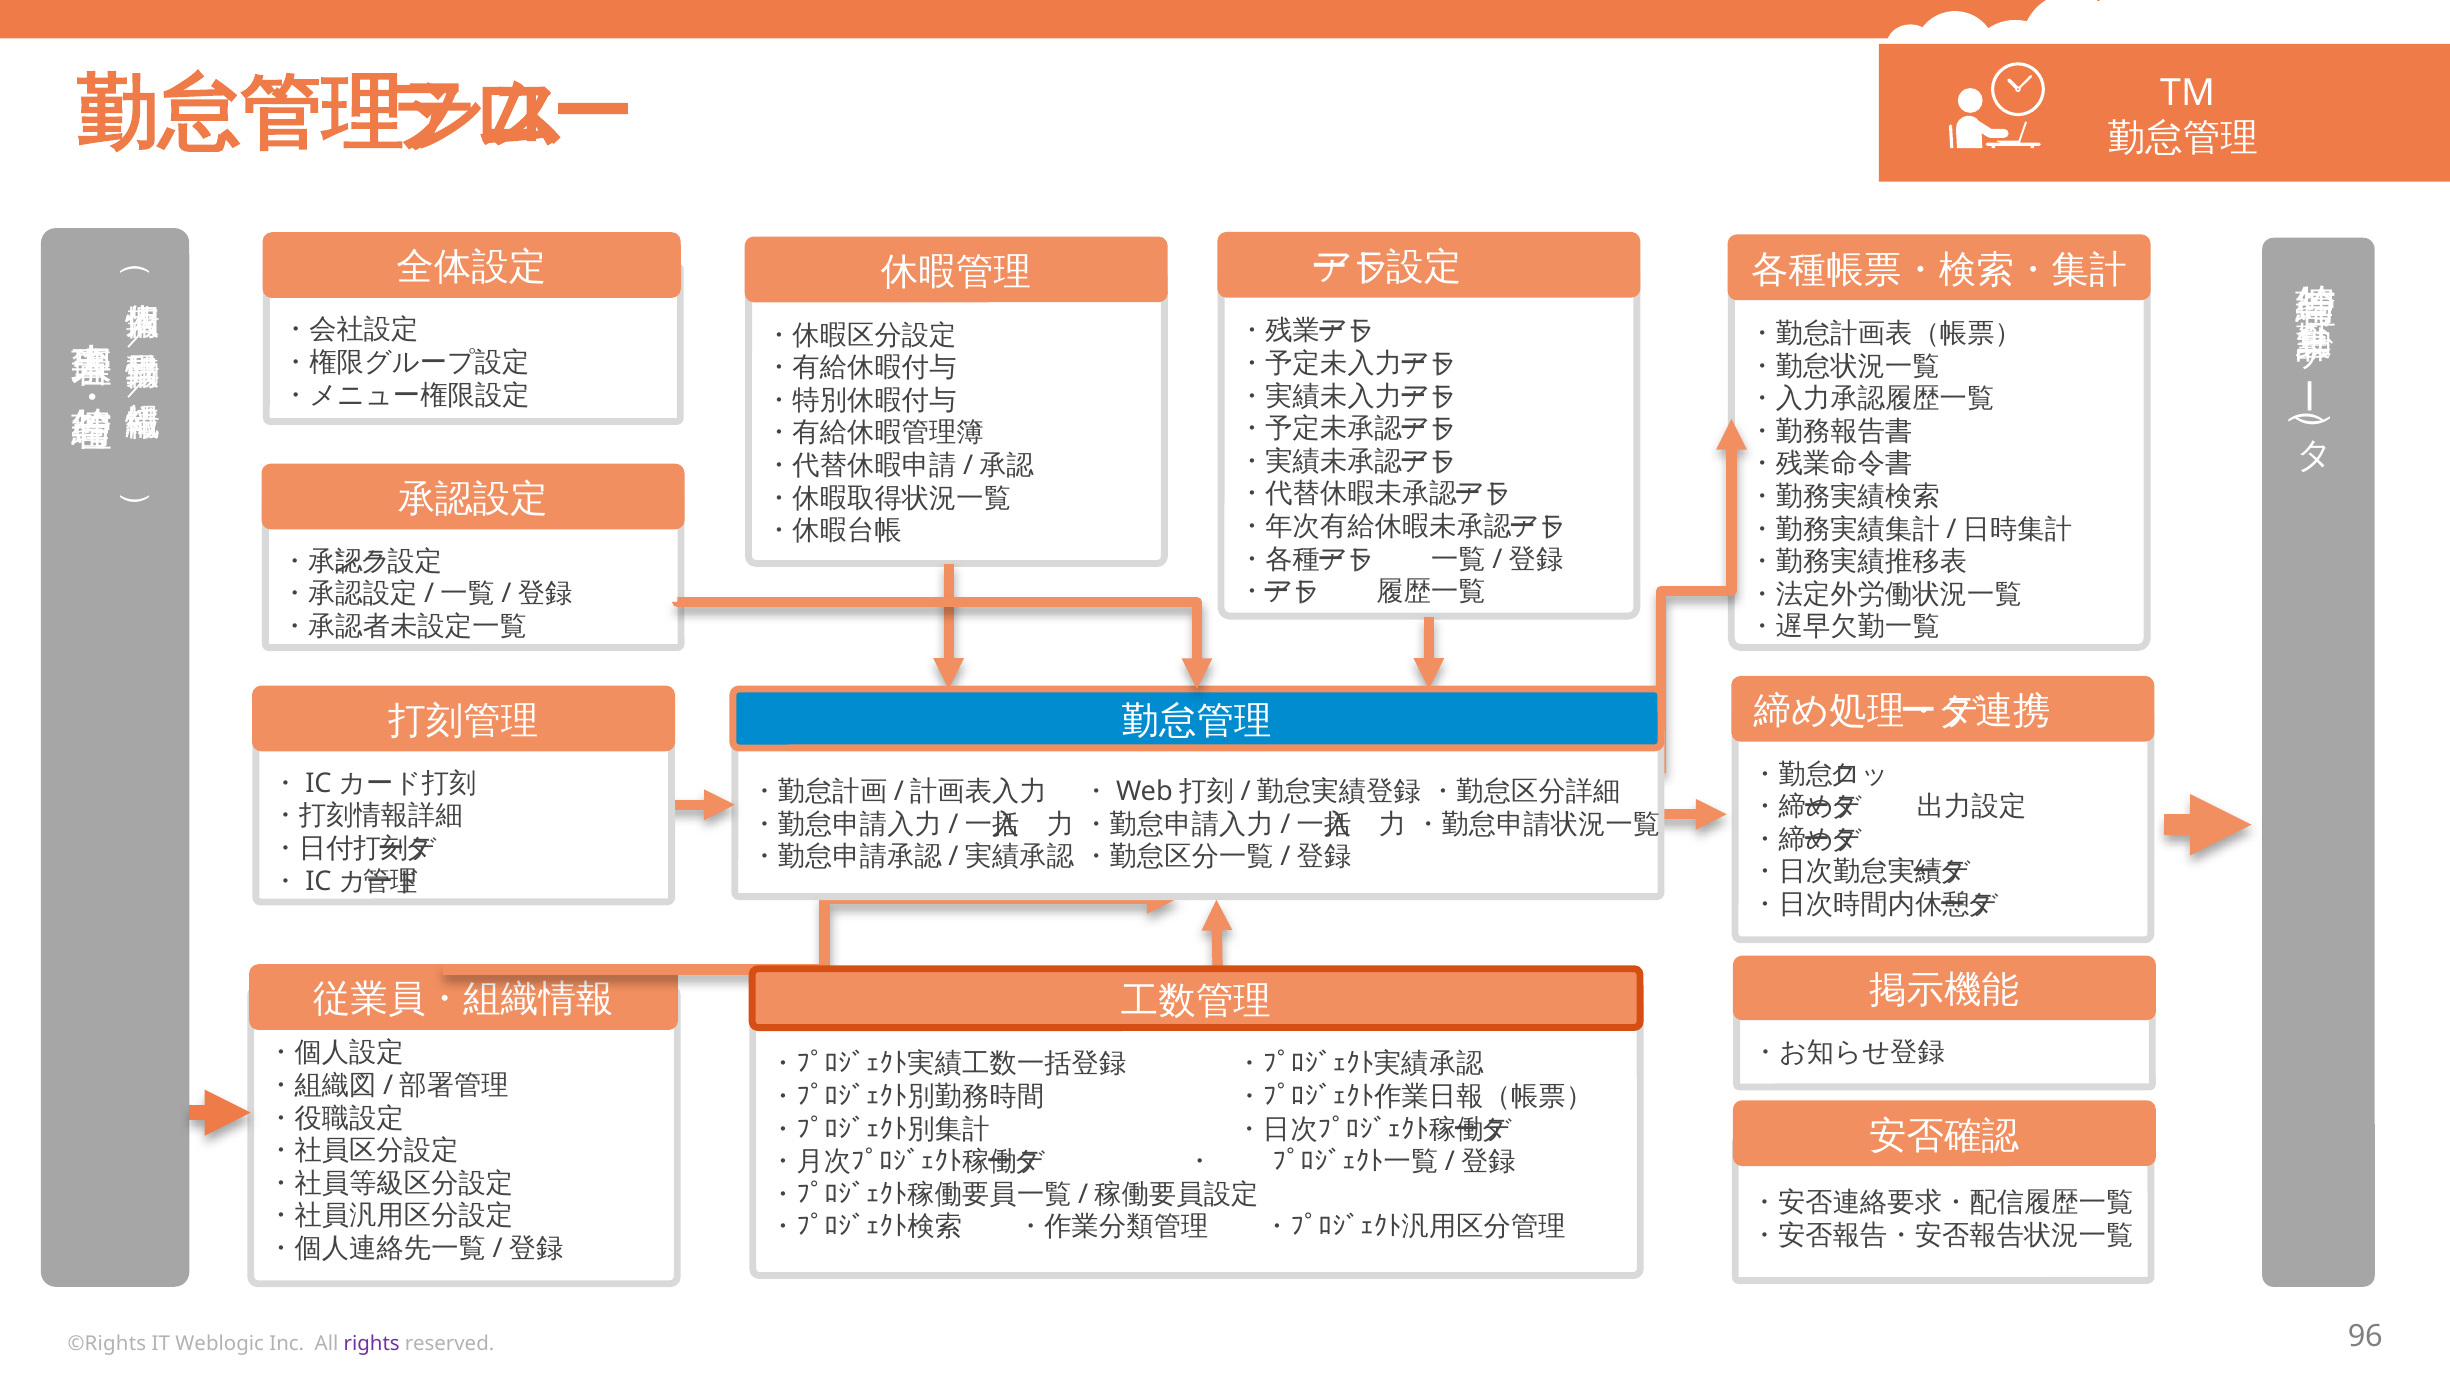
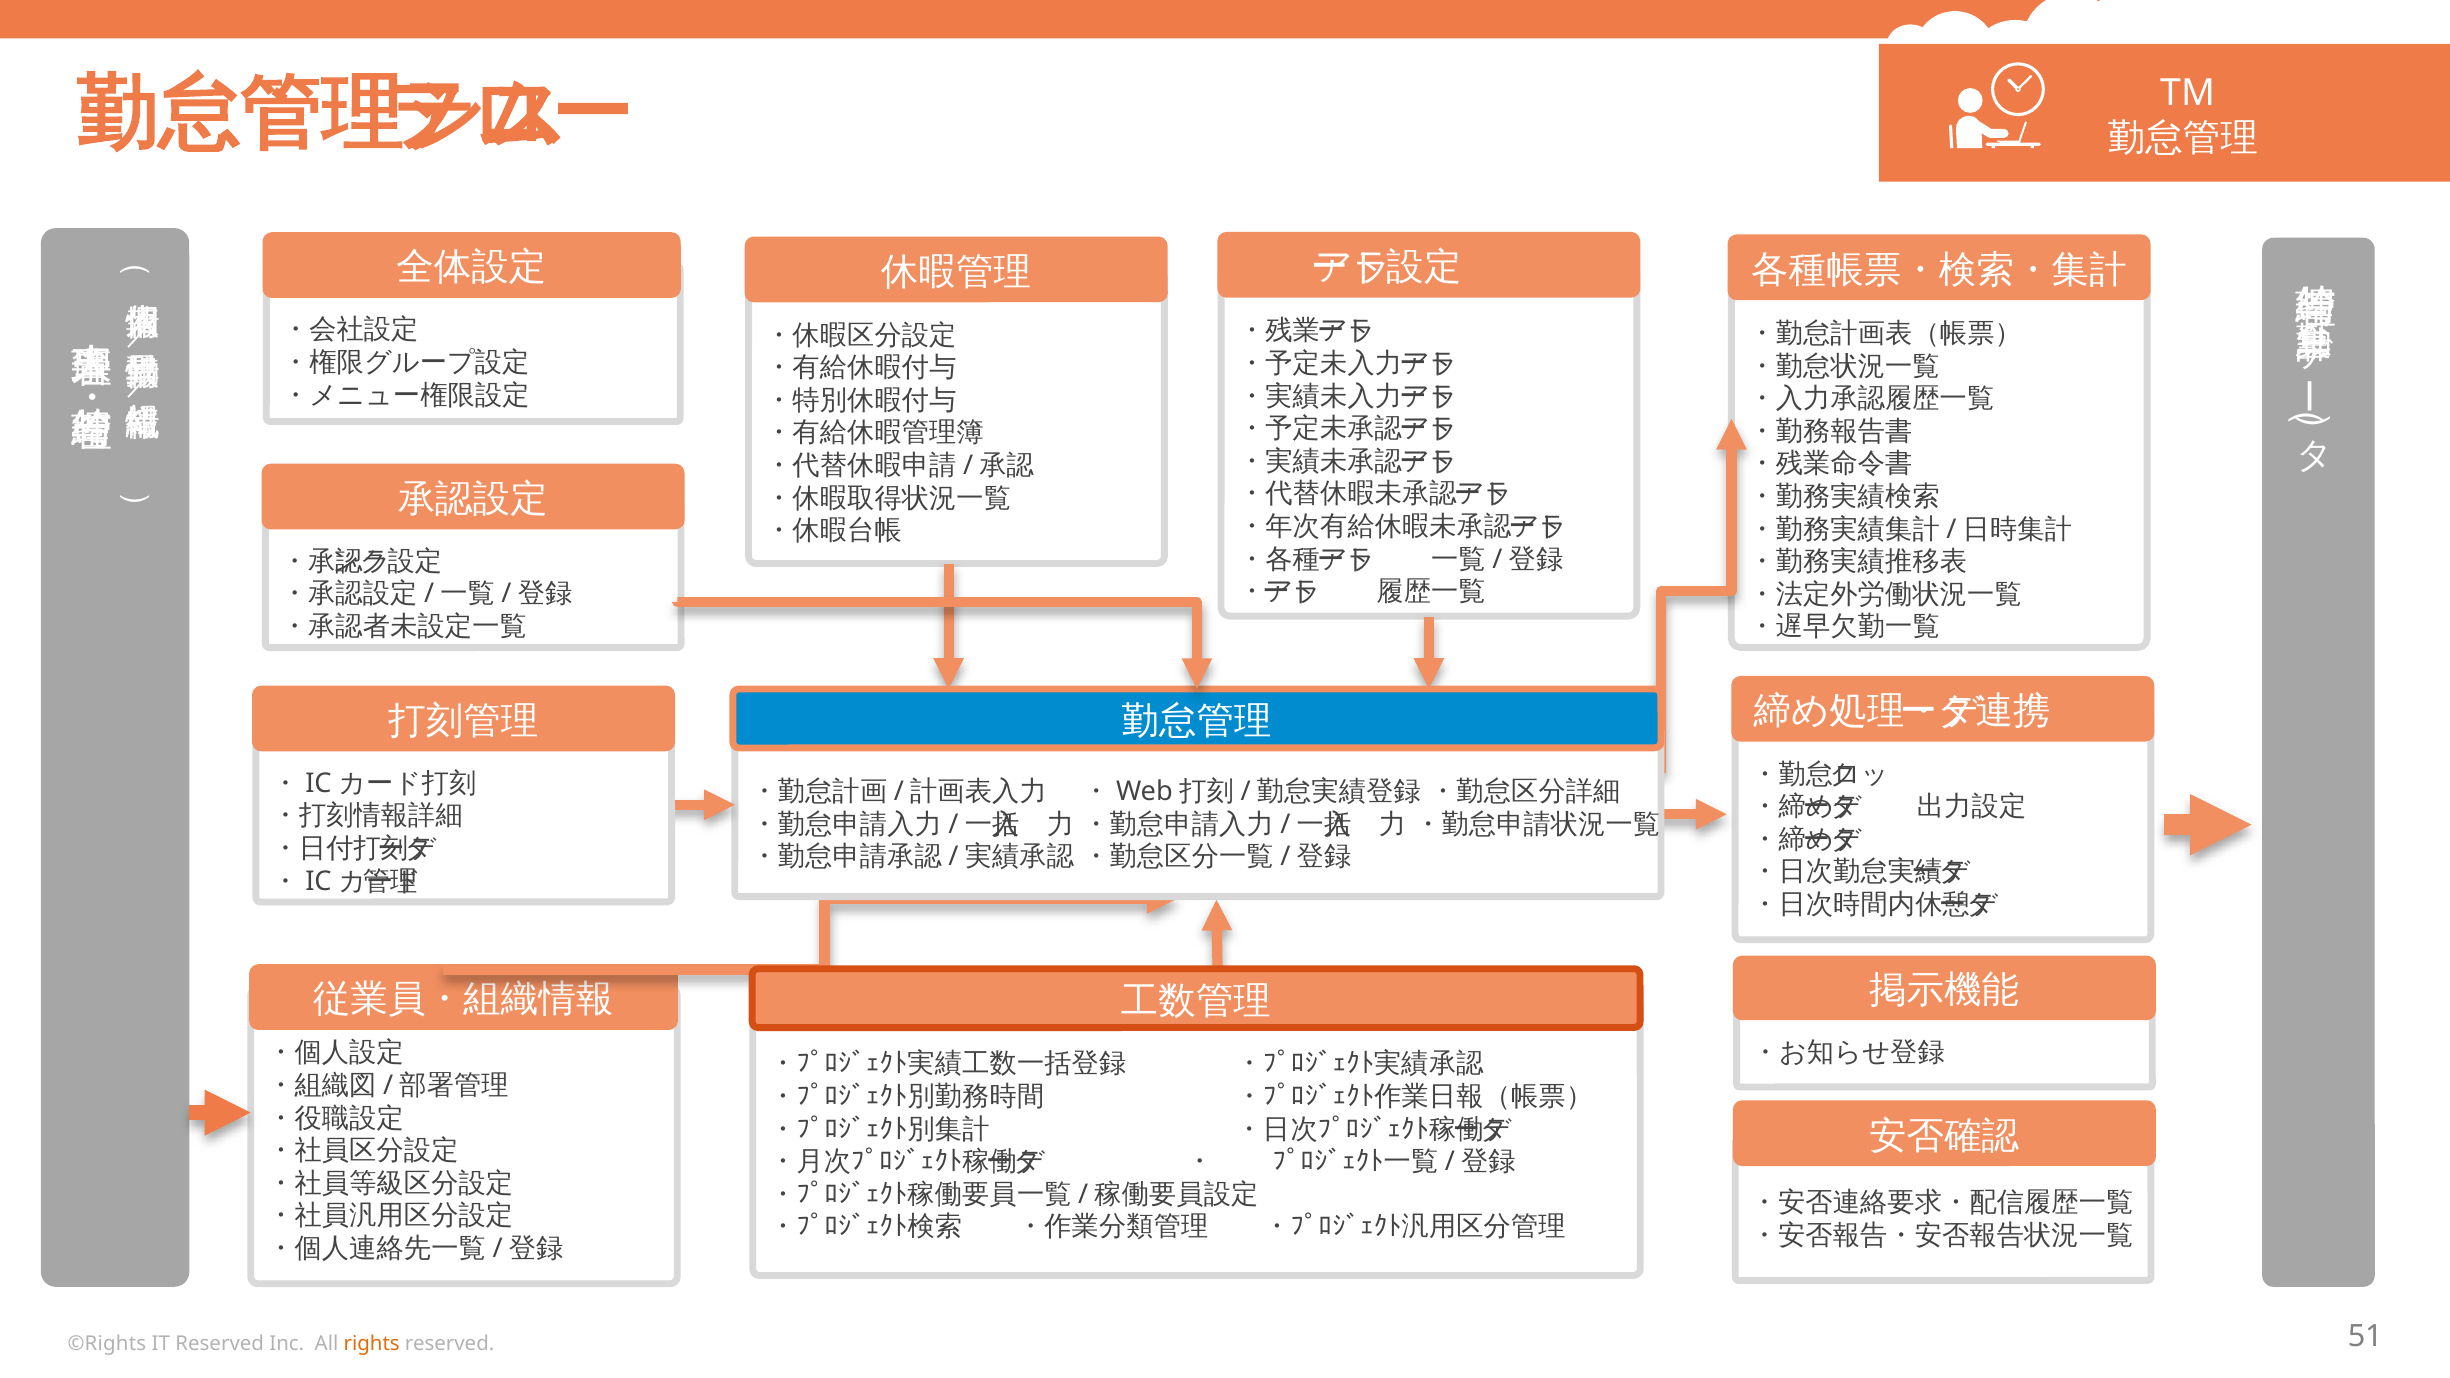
IT Weblogic: Weblogic -> Reserved
rights colour: purple -> orange
96: 96 -> 51
